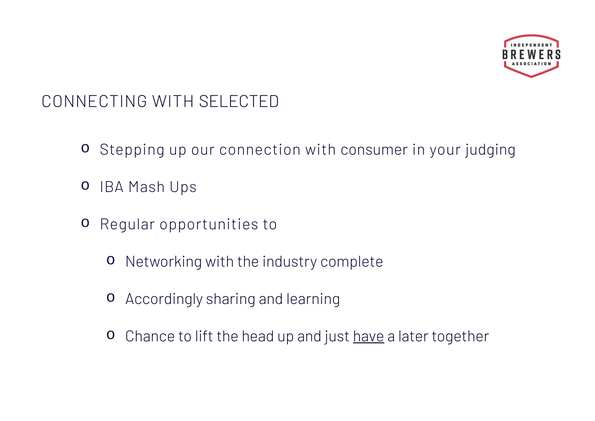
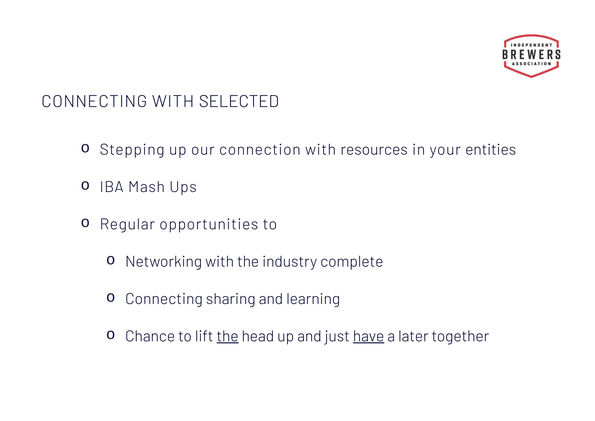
consumer: consumer -> resources
judging: judging -> entities
Accordingly at (164, 299): Accordingly -> Connecting
the at (228, 336) underline: none -> present
